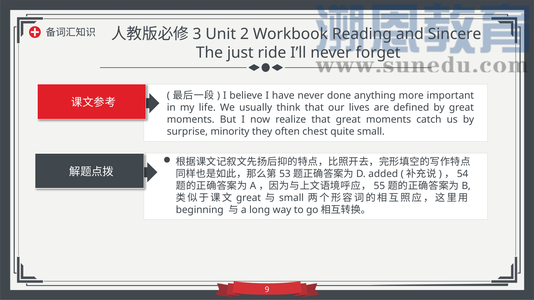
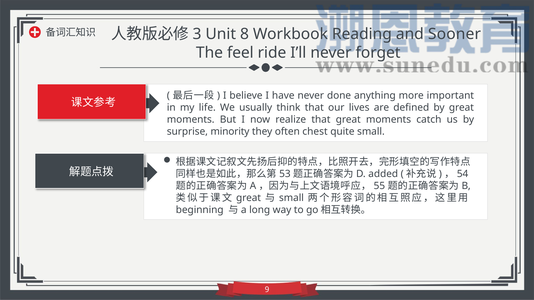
2: 2 -> 8
Sincere: Sincere -> Sooner
just: just -> feel
